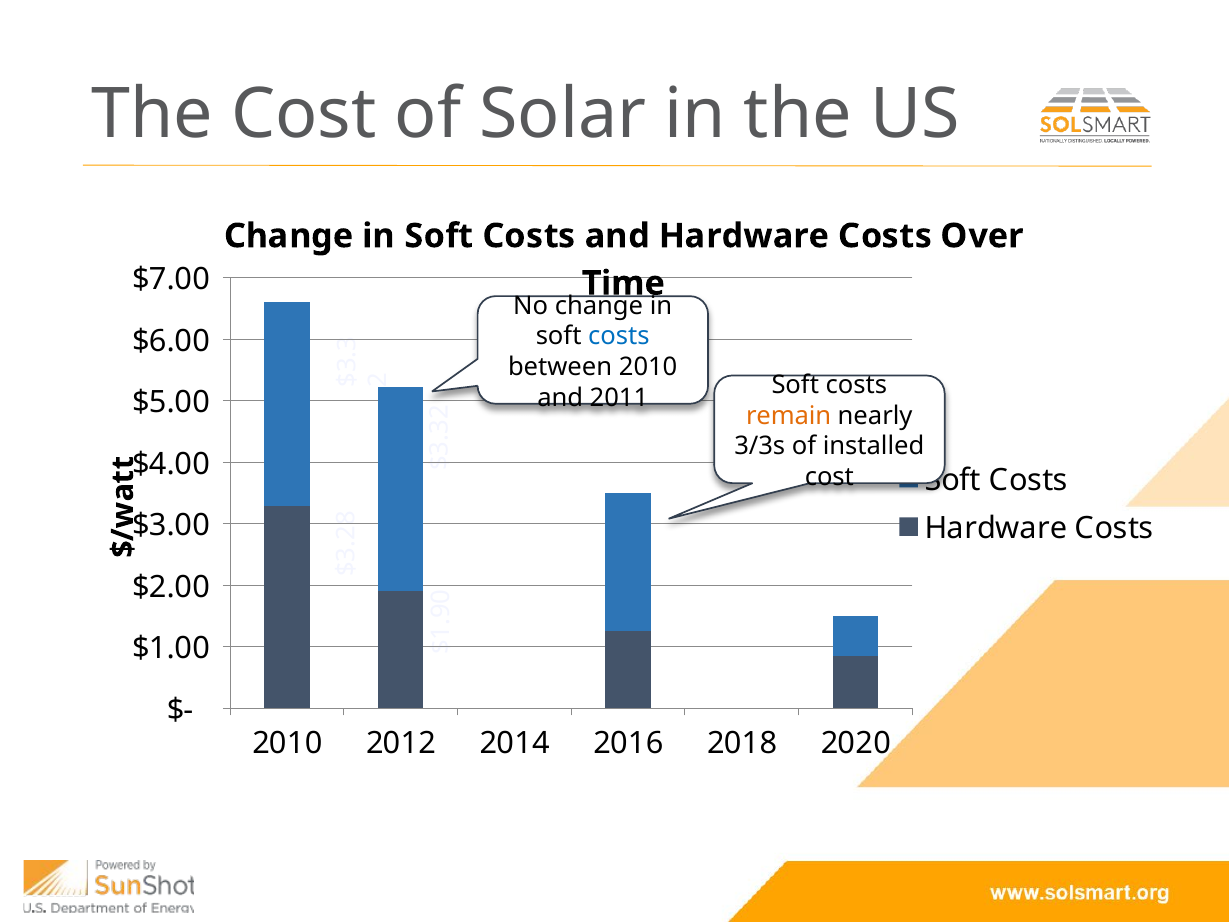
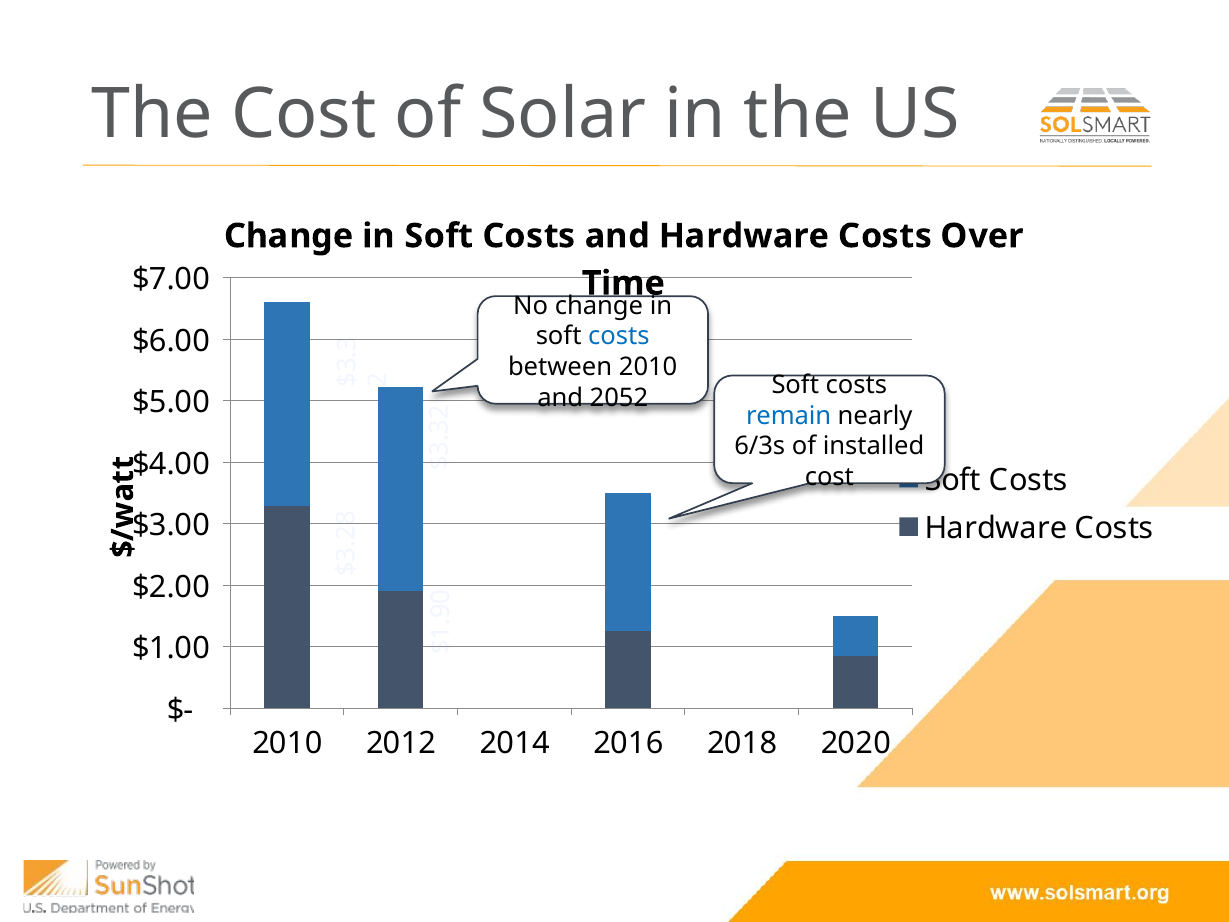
2011: 2011 -> 2052
remain colour: orange -> blue
3/3s: 3/3s -> 6/3s
